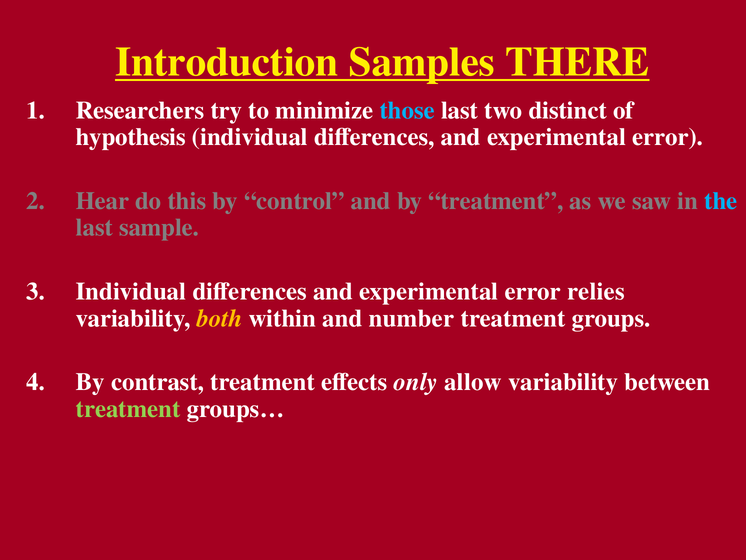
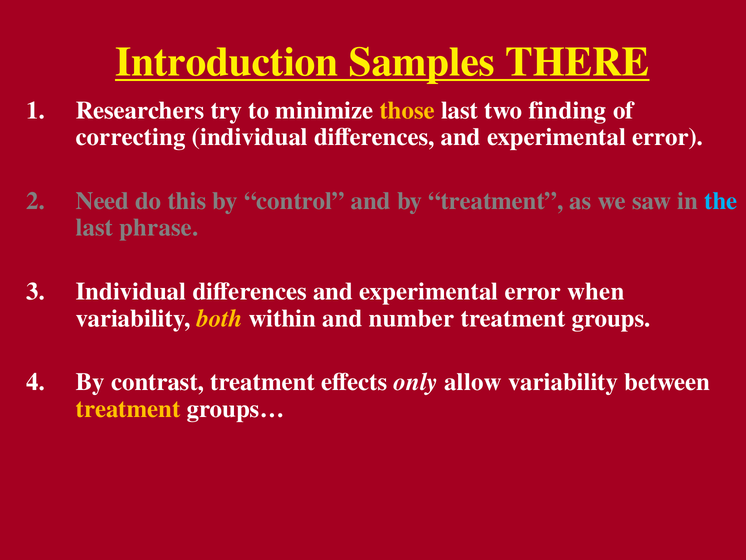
those colour: light blue -> yellow
distinct: distinct -> finding
hypothesis: hypothesis -> correcting
Hear: Hear -> Need
sample: sample -> phrase
relies: relies -> when
treatment at (128, 408) colour: light green -> yellow
